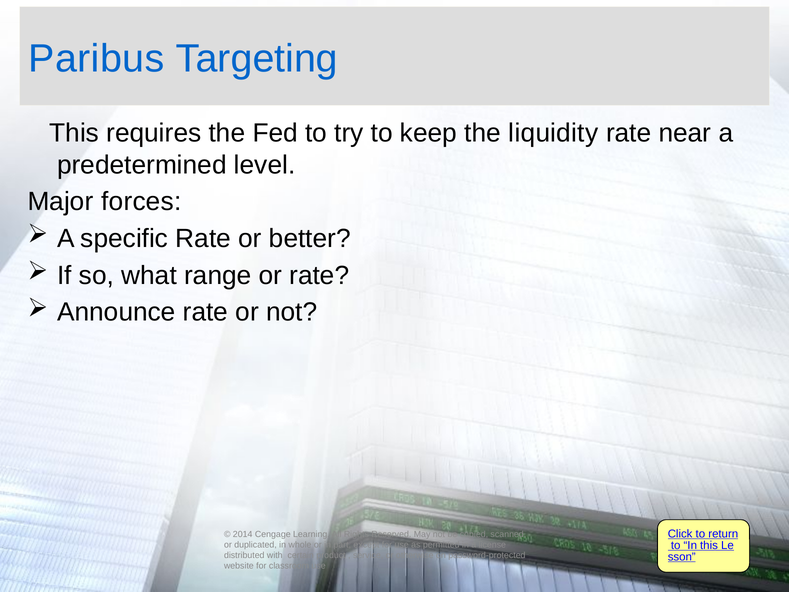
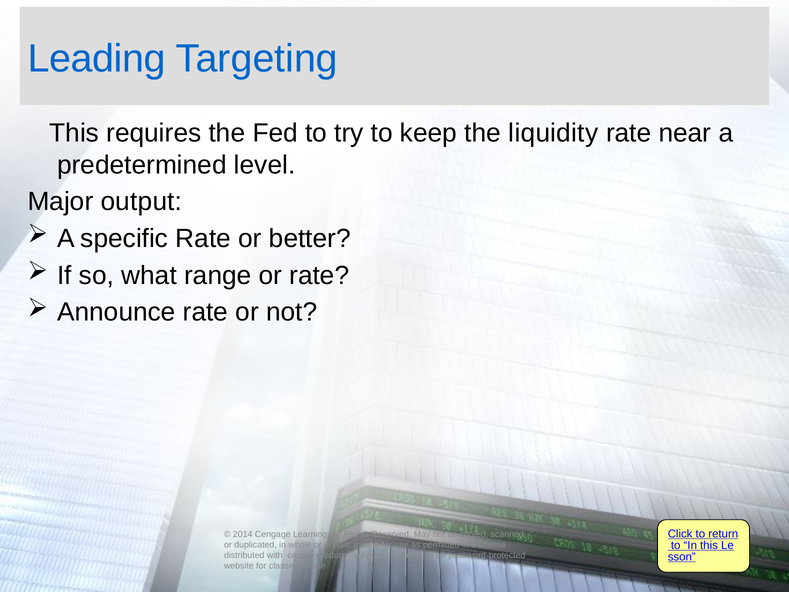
Paribus: Paribus -> Leading
forces: forces -> output
